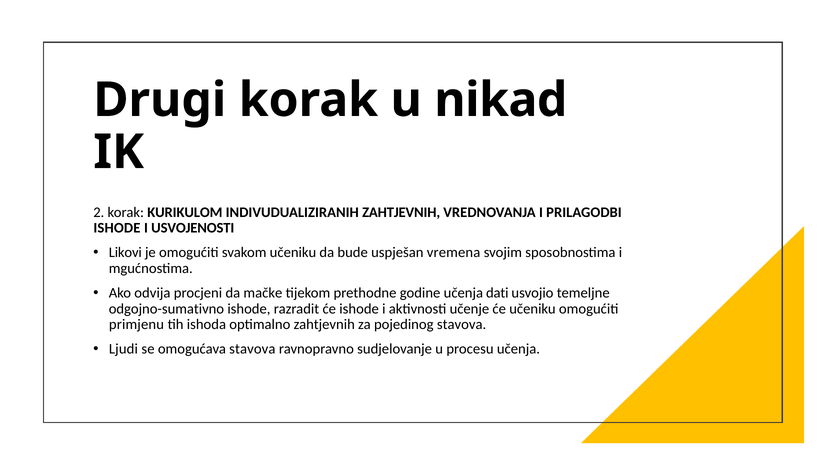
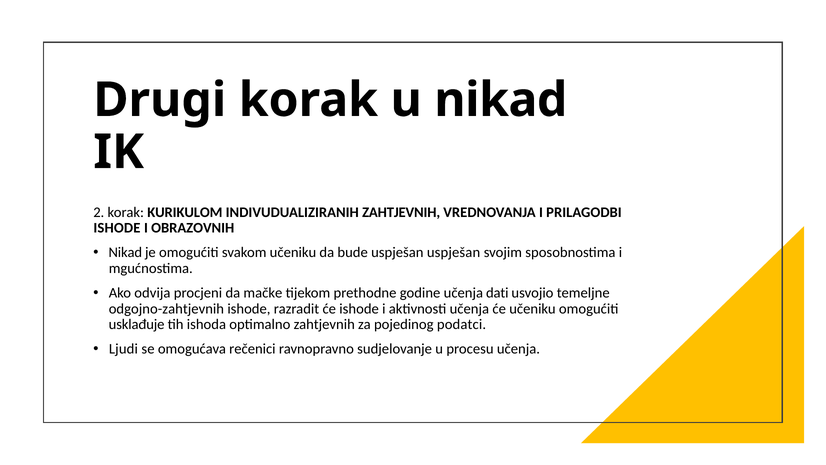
USVOJENOSTI: USVOJENOSTI -> OBRAZOVNIH
Likovi at (125, 252): Likovi -> Nikad
uspješan vremena: vremena -> uspješan
odgojno-sumativno: odgojno-sumativno -> odgojno-zahtjevnih
aktivnosti učenje: učenje -> učenja
primjenu: primjenu -> usklađuje
pojedinog stavova: stavova -> podatci
omogućava stavova: stavova -> rečenici
